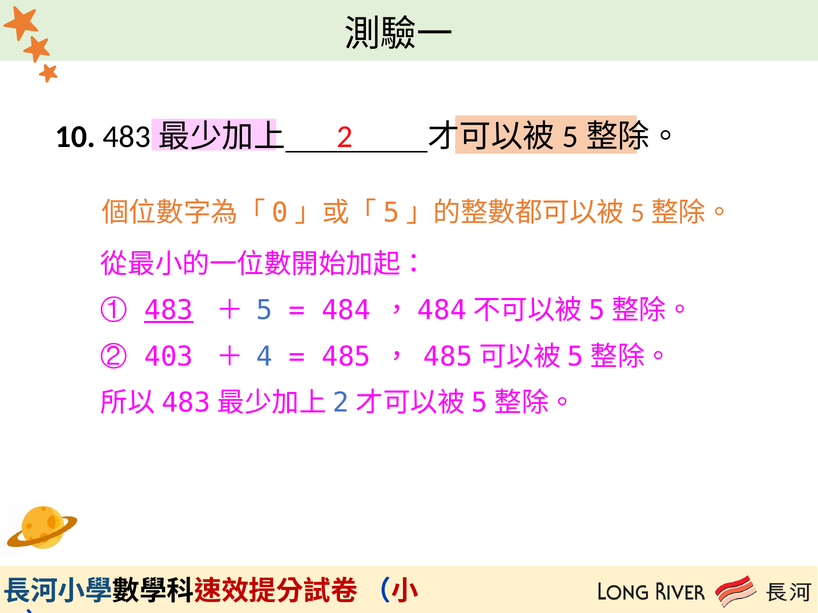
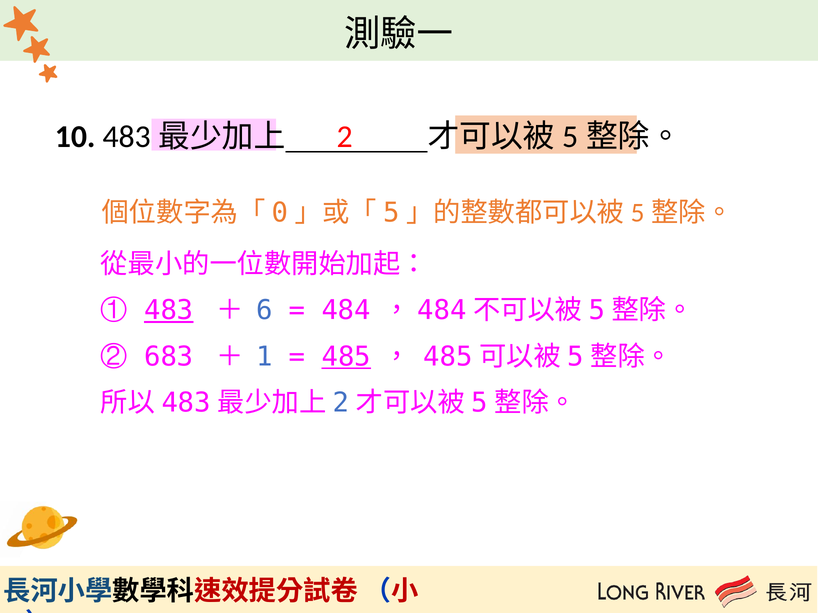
5: 5 -> 6
403: 403 -> 683
4 at (264, 357): 4 -> 1
485 underline: none -> present
